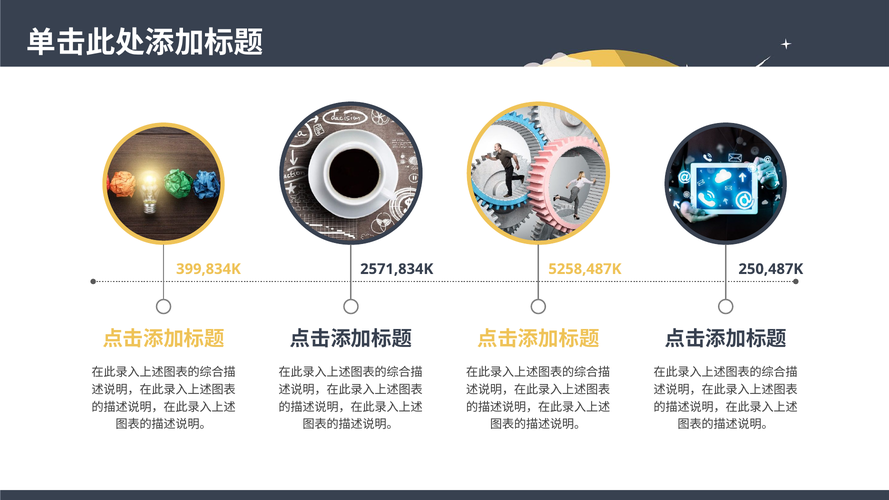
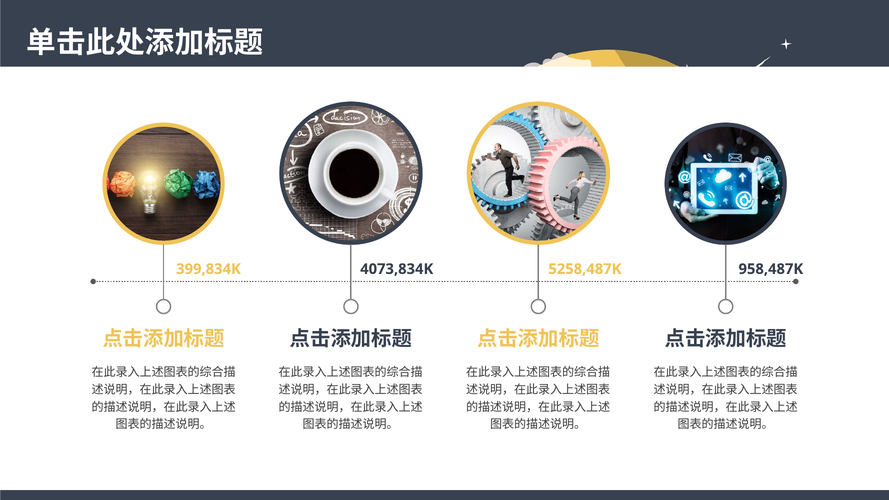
2571,834K: 2571,834K -> 4073,834K
250,487K: 250,487K -> 958,487K
